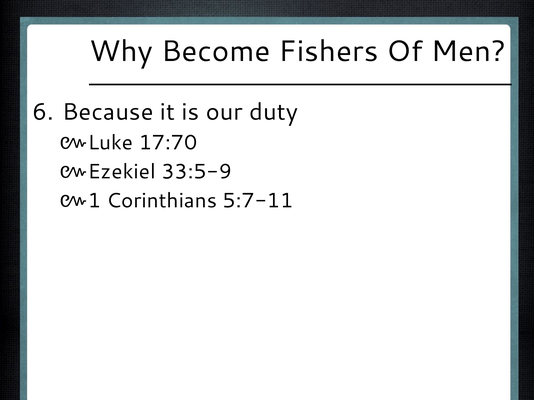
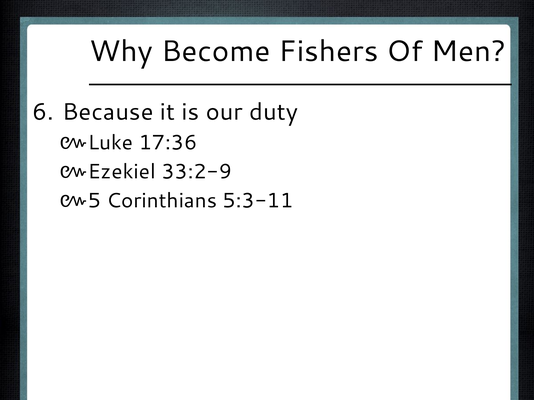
17:70: 17:70 -> 17:36
33:5-9: 33:5-9 -> 33:2-9
1: 1 -> 5
5:7-11: 5:7-11 -> 5:3-11
